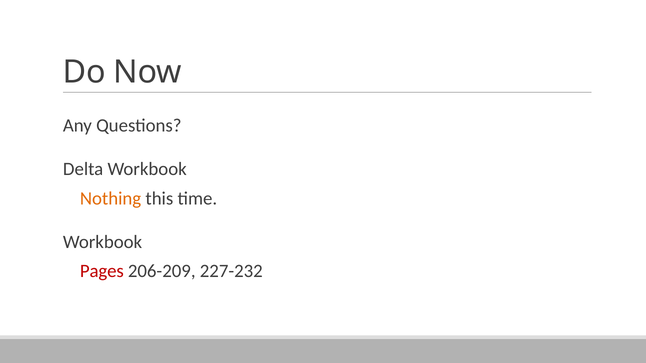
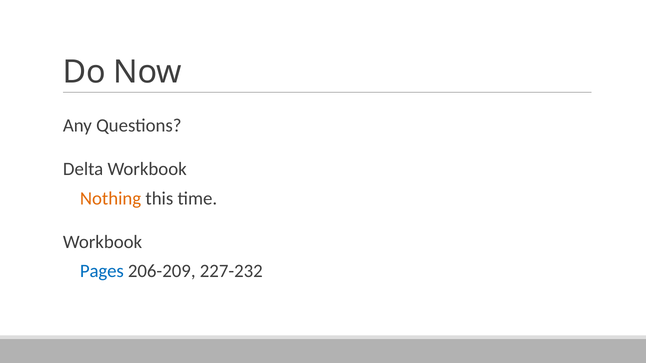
Pages colour: red -> blue
